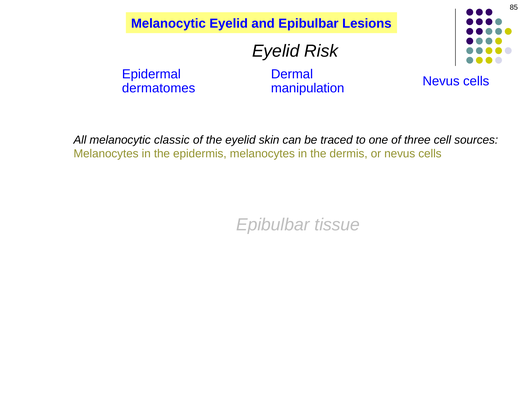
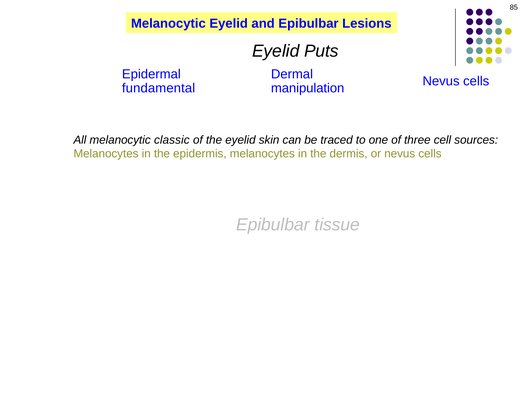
Risk: Risk -> Puts
dermatomes: dermatomes -> fundamental
